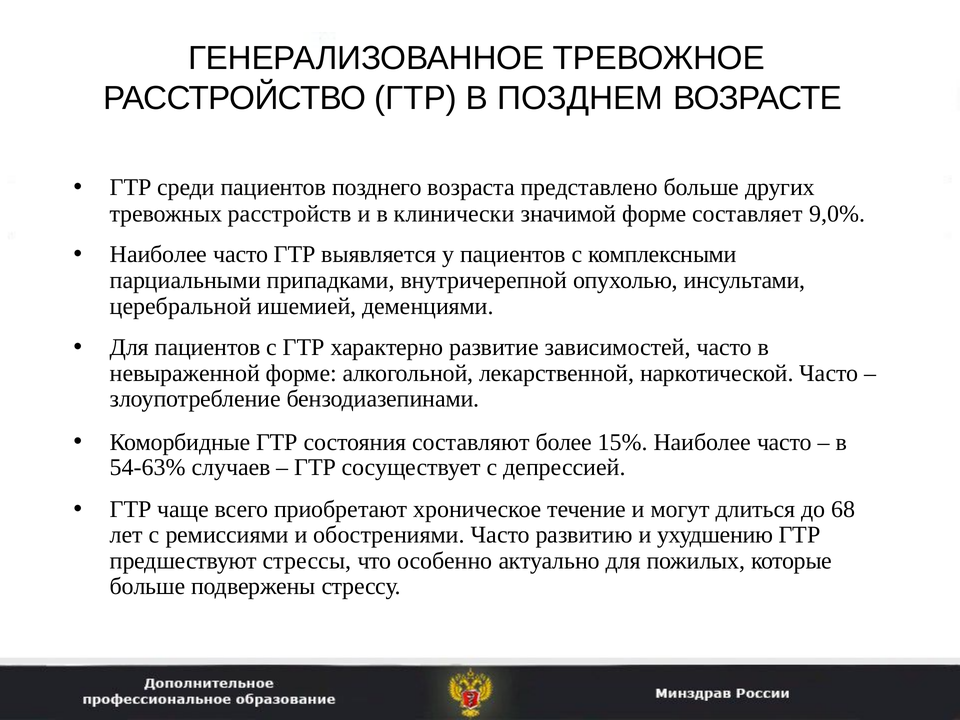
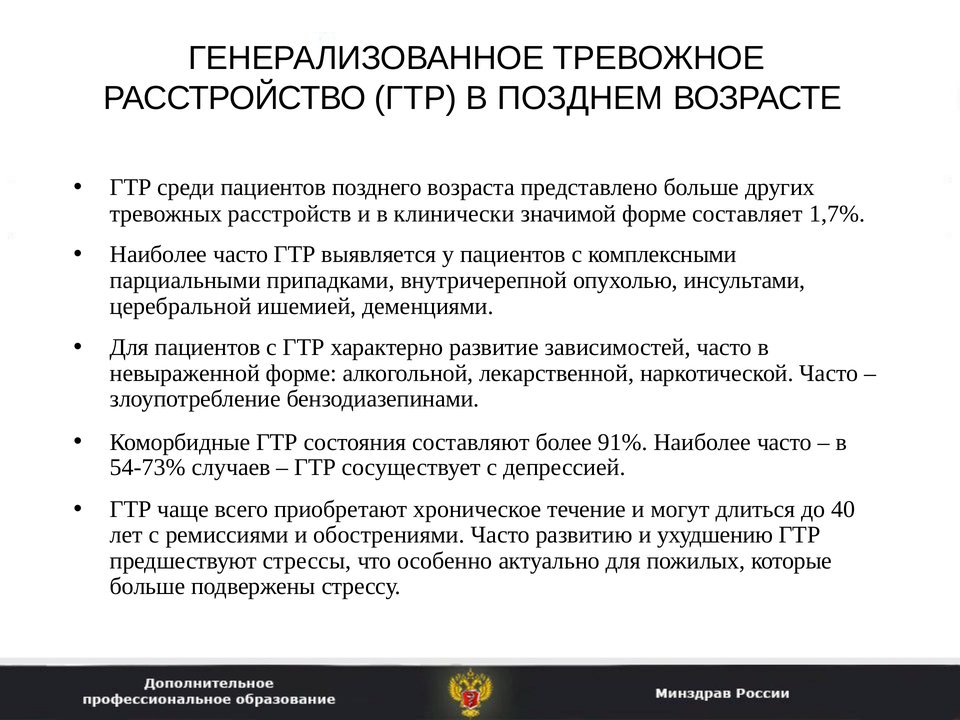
9,0%: 9,0% -> 1,7%
15%: 15% -> 91%
54-63%: 54-63% -> 54-73%
68: 68 -> 40
